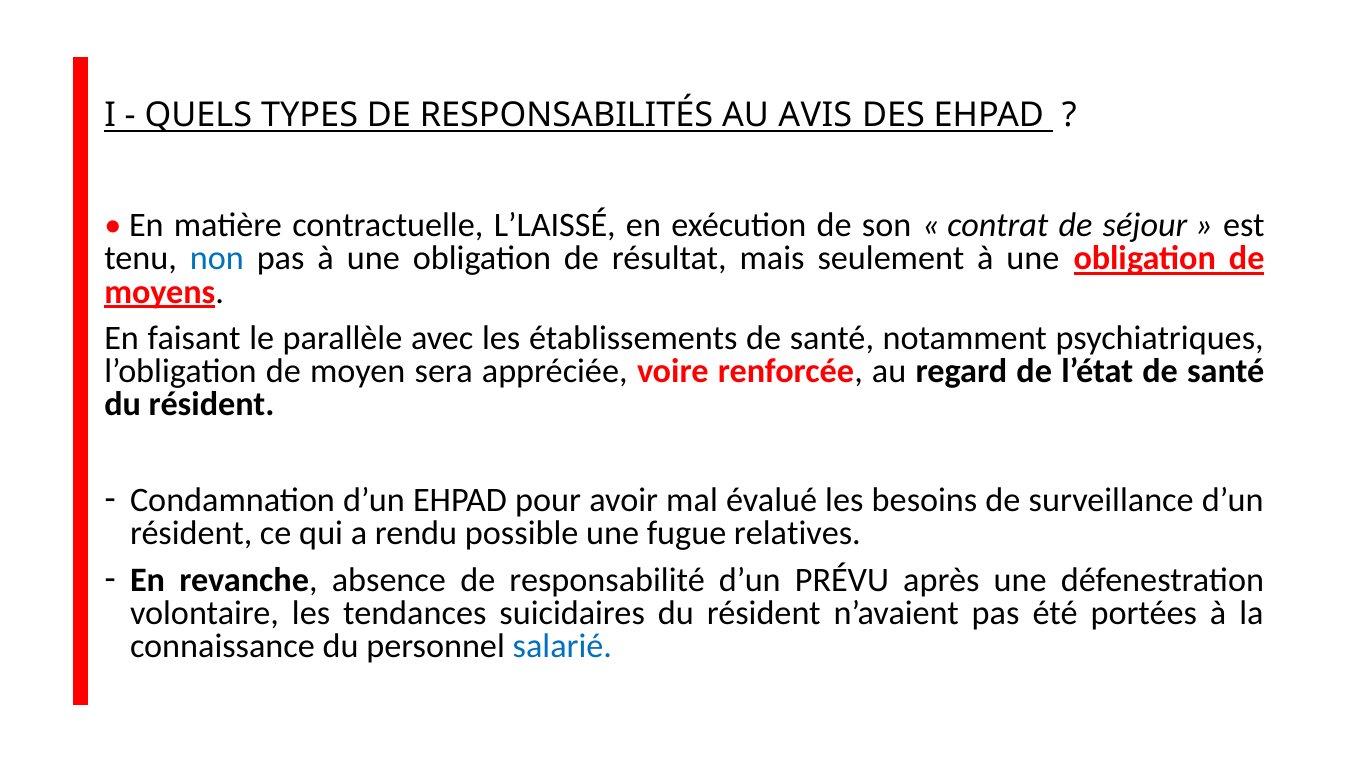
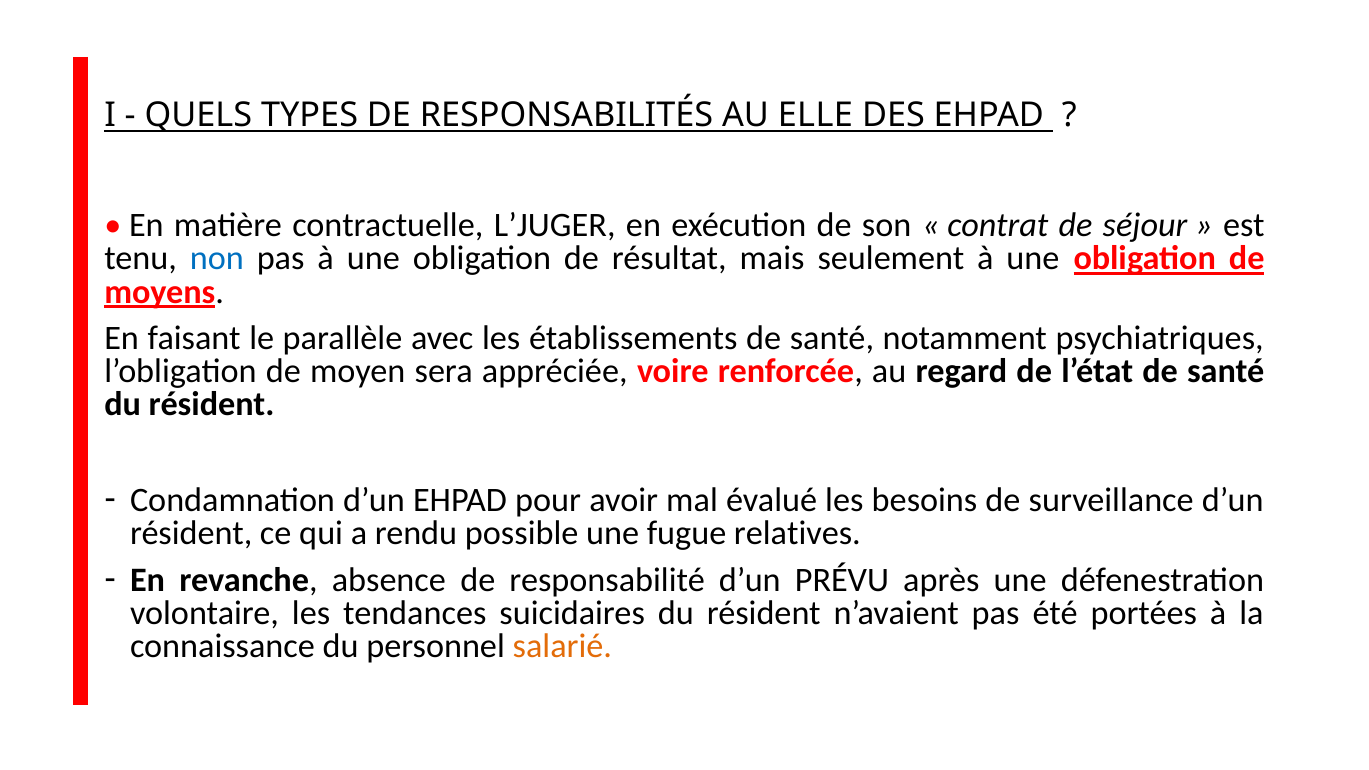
AVIS: AVIS -> ELLE
L’LAISSÉ: L’LAISSÉ -> L’JUGER
salarié colour: blue -> orange
